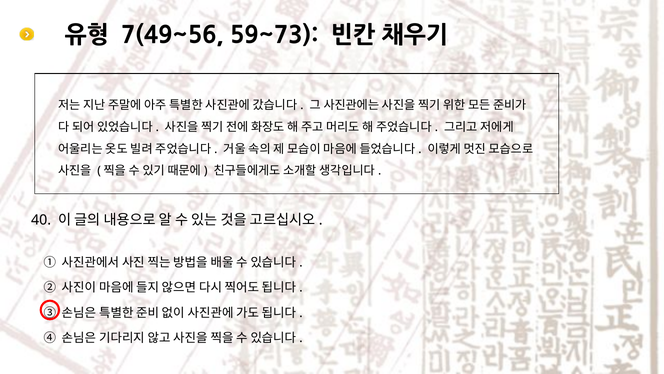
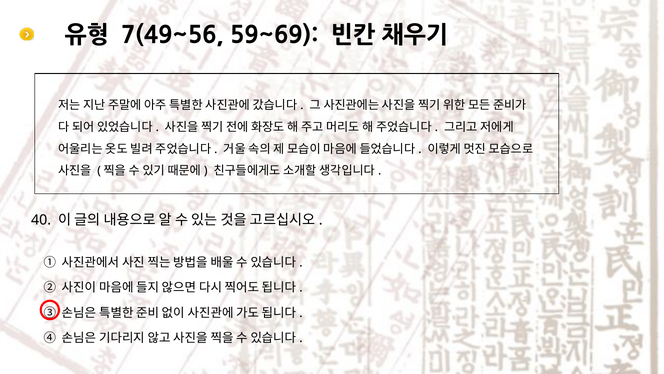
59~73: 59~73 -> 59~69
